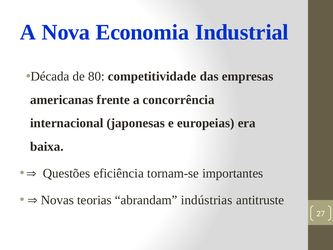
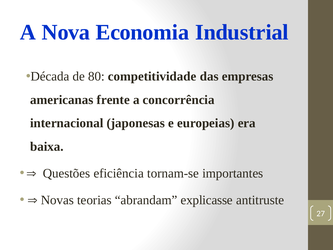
indústrias: indústrias -> explicasse
